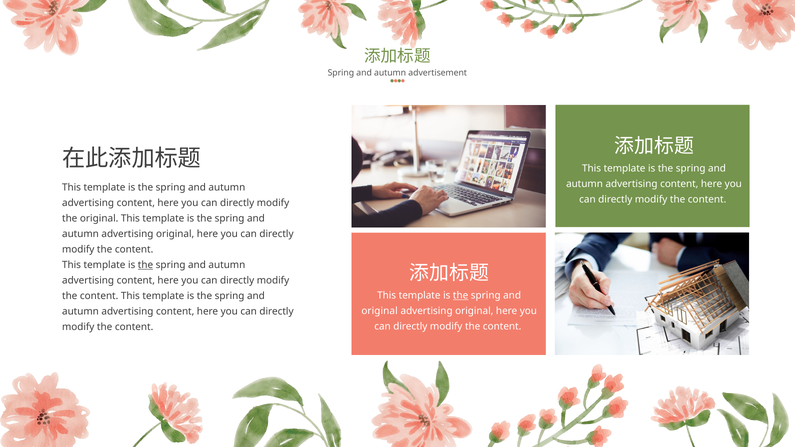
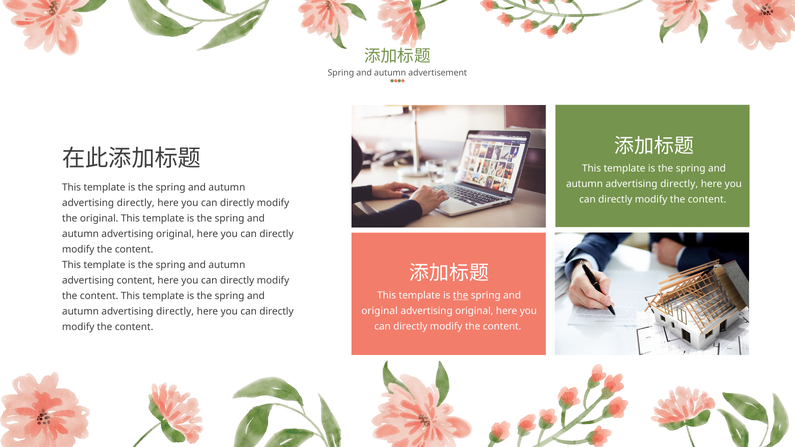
content at (679, 184): content -> directly
content at (136, 203): content -> directly
the at (146, 265) underline: present -> none
content at (175, 311): content -> directly
